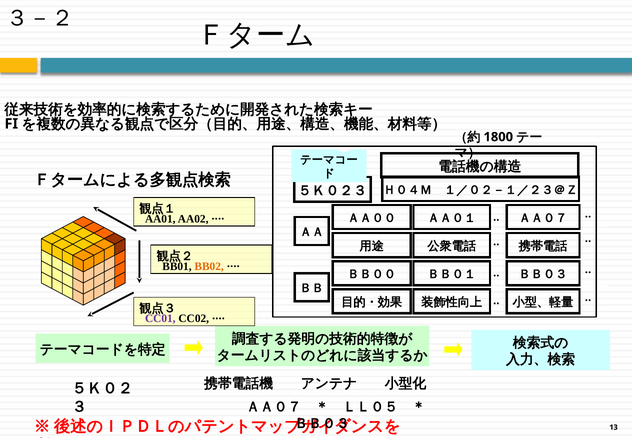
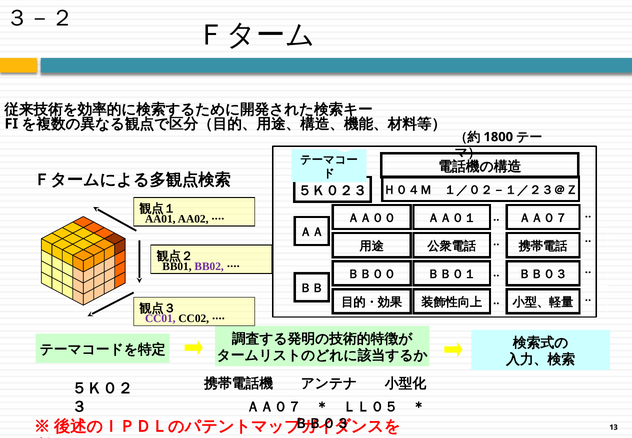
BB02 colour: orange -> purple
